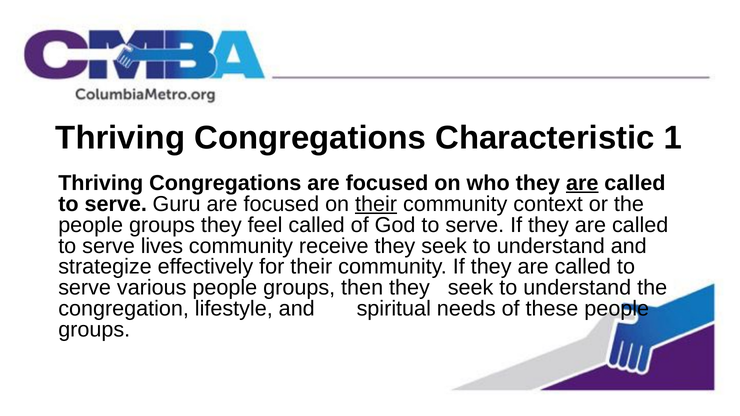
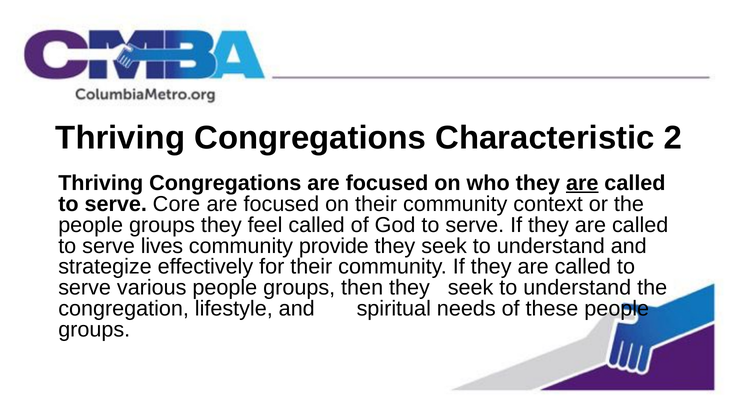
1: 1 -> 2
Guru: Guru -> Core
their at (376, 204) underline: present -> none
receive: receive -> provide
